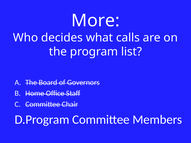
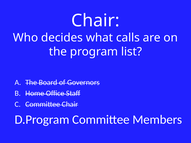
More at (95, 21): More -> Chair
